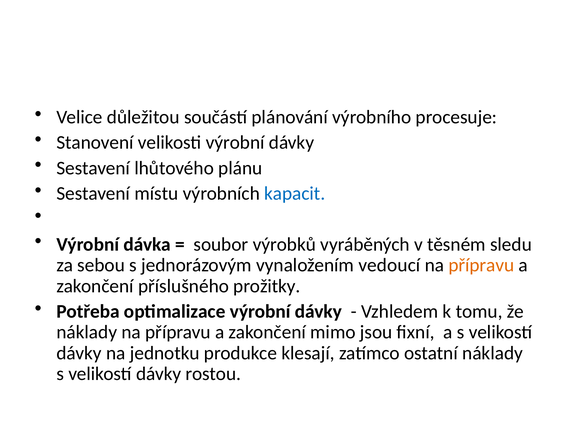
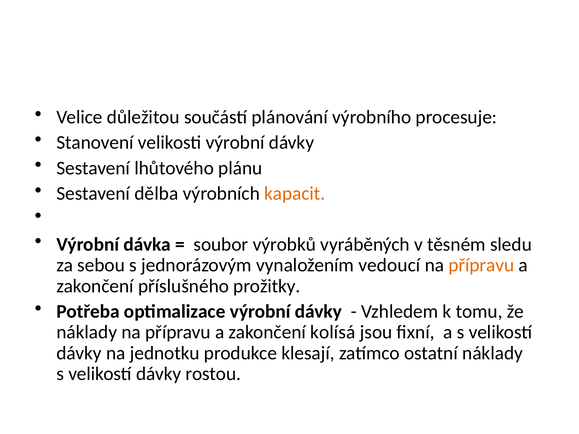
místu: místu -> dělba
kapacit colour: blue -> orange
mimo: mimo -> kolísá
